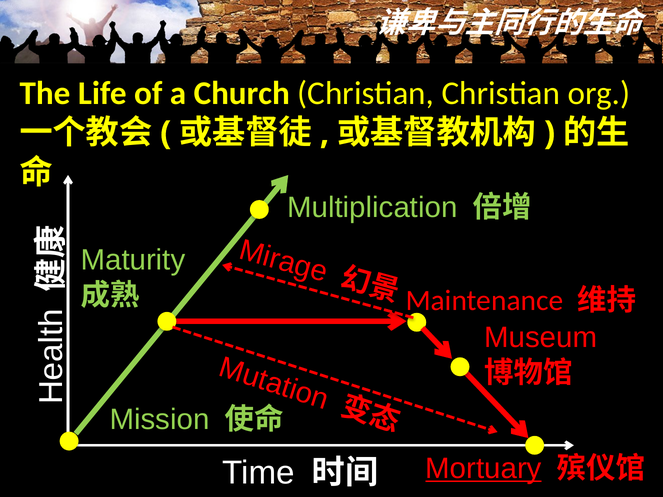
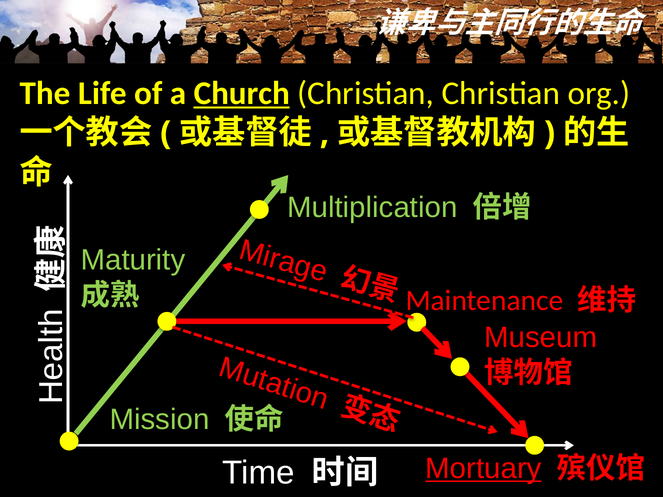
Church underline: none -> present
